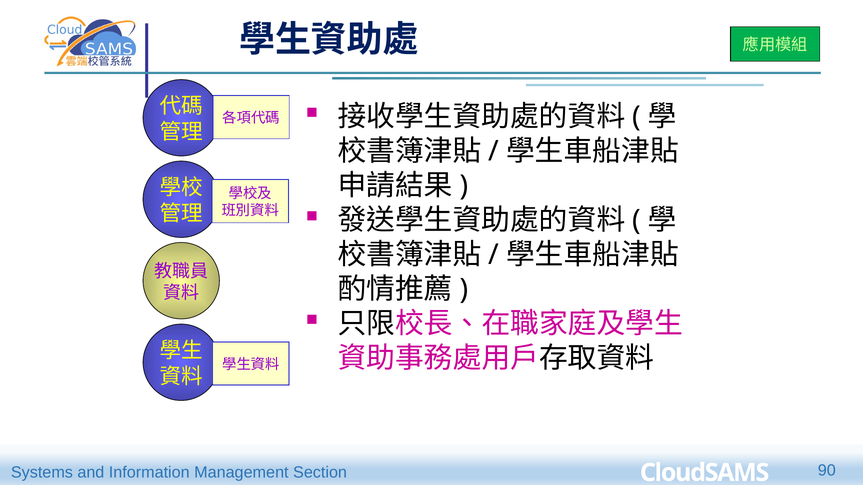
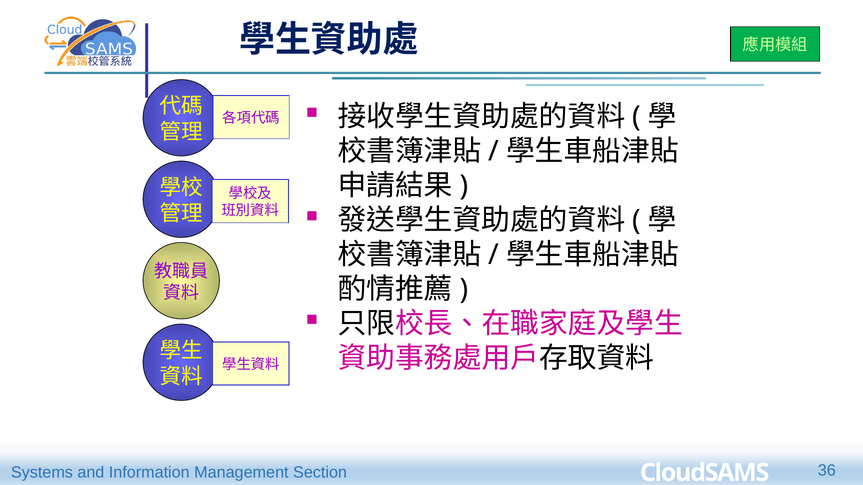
90: 90 -> 36
